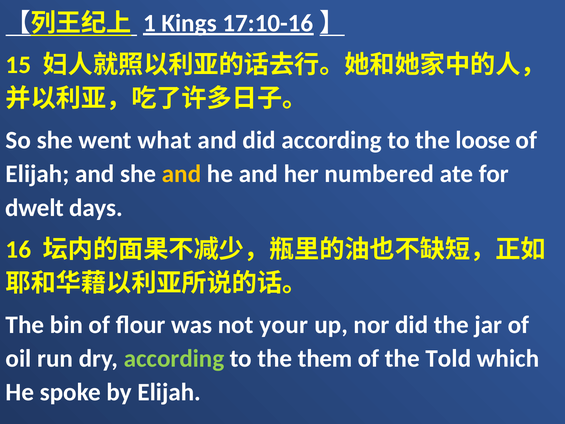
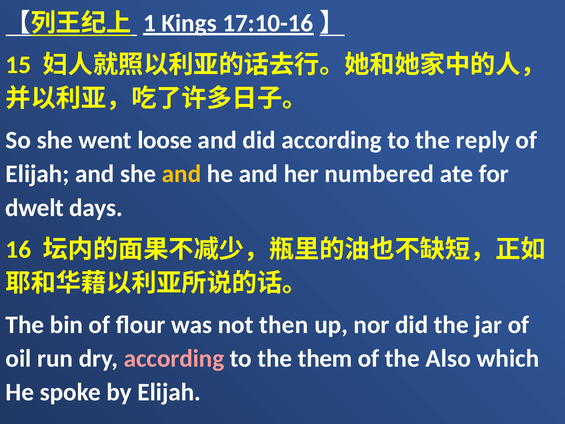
what: what -> loose
loose: loose -> reply
your: your -> then
according at (174, 358) colour: light green -> pink
Told: Told -> Also
